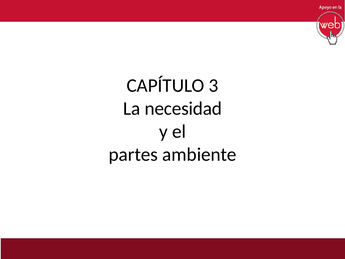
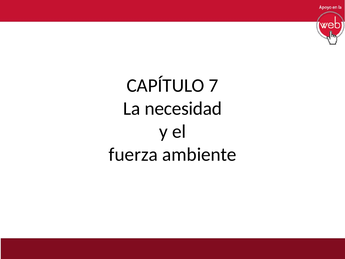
3: 3 -> 7
partes: partes -> fuerza
